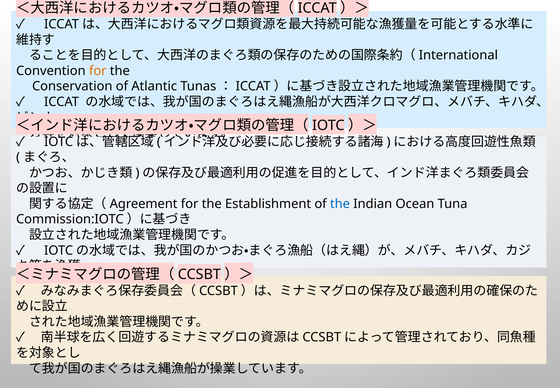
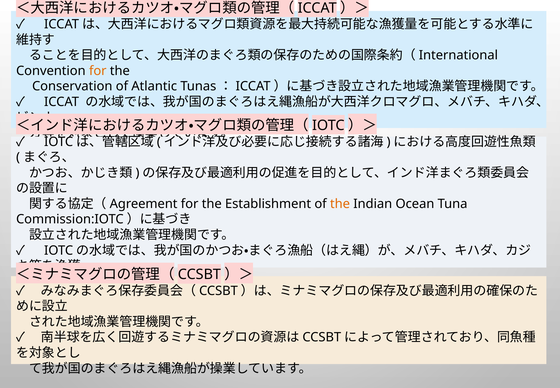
the at (340, 204) colour: blue -> orange
